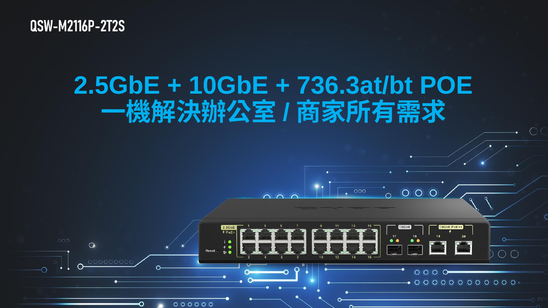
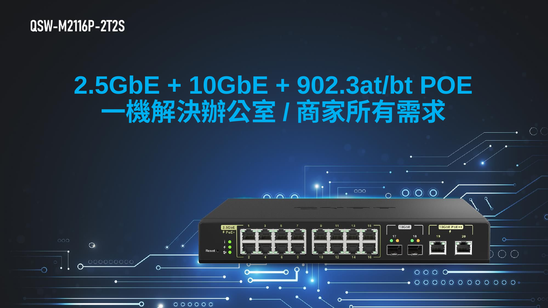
736.3at/bt: 736.3at/bt -> 902.3at/bt
